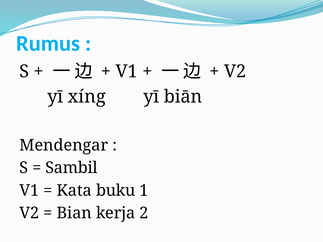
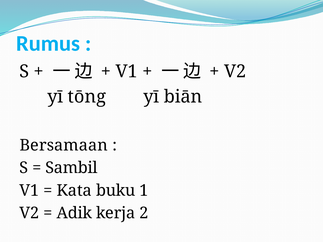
xíng: xíng -> tōng
Mendengar: Mendengar -> Bersamaan
Bian: Bian -> Adik
